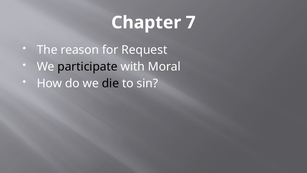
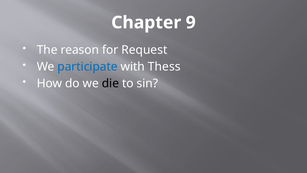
7: 7 -> 9
participate colour: black -> blue
Moral: Moral -> Thess
